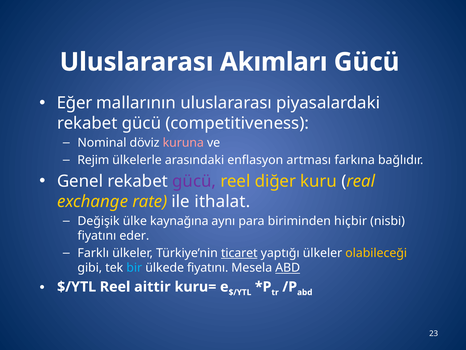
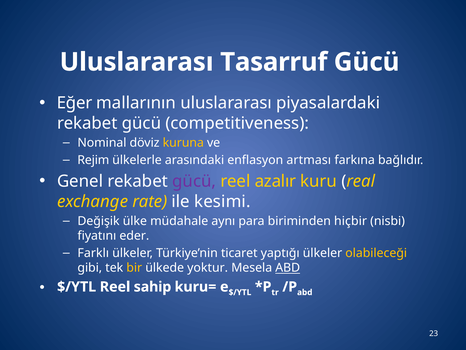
Akımları: Akımları -> Tasarruf
kuruna colour: pink -> yellow
diğer: diğer -> azalır
ithalat: ithalat -> kesimi
kaynağına: kaynağına -> müdahale
ticaret underline: present -> none
bir colour: light blue -> yellow
ülkede fiyatını: fiyatını -> yoktur
aittir: aittir -> sahip
